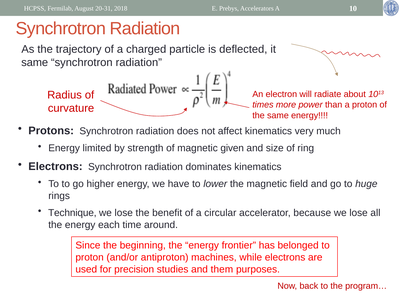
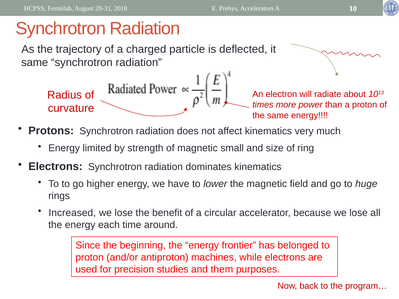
given: given -> small
Technique: Technique -> Increased
